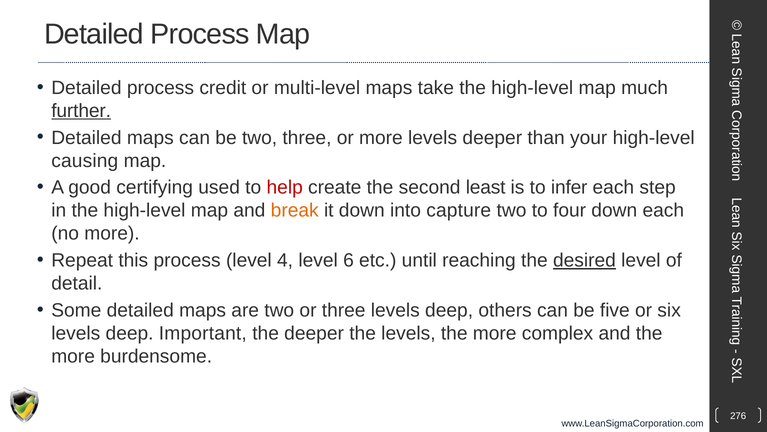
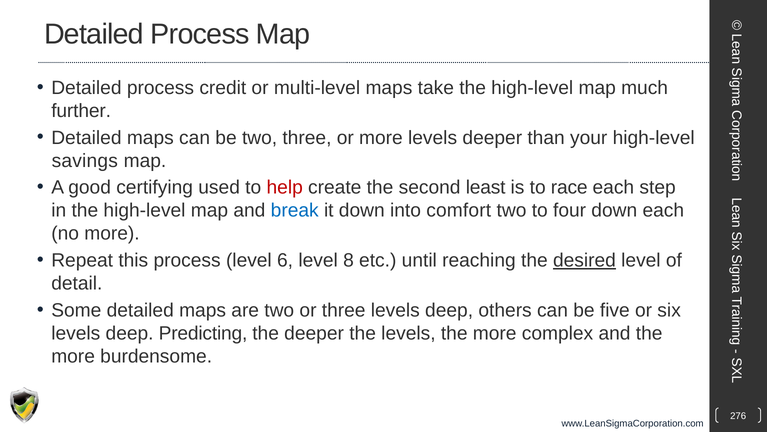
further underline: present -> none
causing: causing -> savings
infer: infer -> race
break colour: orange -> blue
capture: capture -> comfort
4: 4 -> 6
6: 6 -> 8
Important: Important -> Predicting
